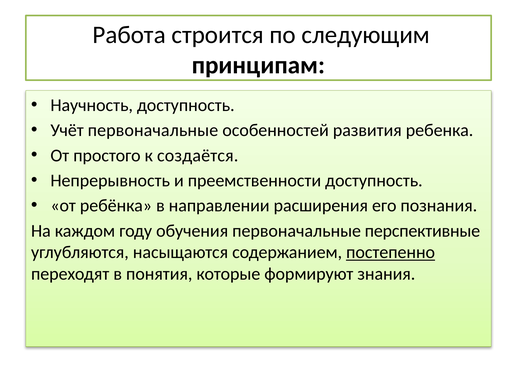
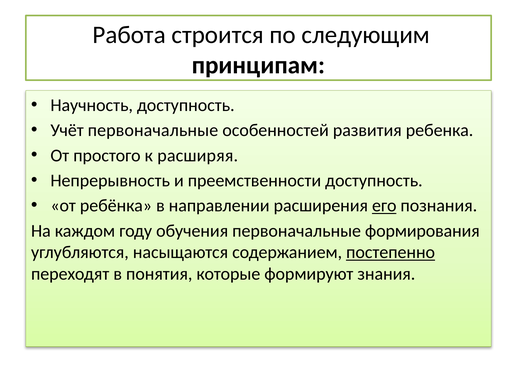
создаётся: создаётся -> расширяя
его underline: none -> present
перспективные: перспективные -> формирования
